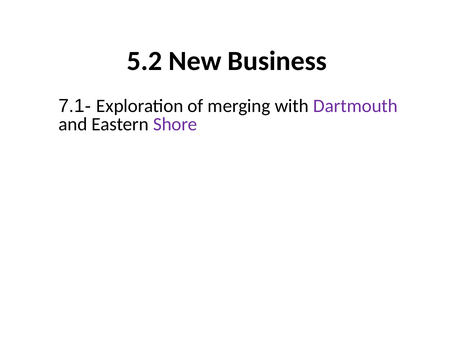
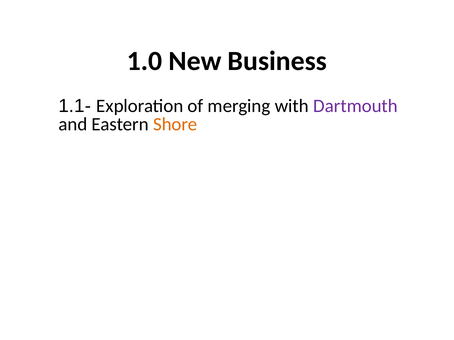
5.2: 5.2 -> 1.0
7.1-: 7.1- -> 1.1-
Shore colour: purple -> orange
